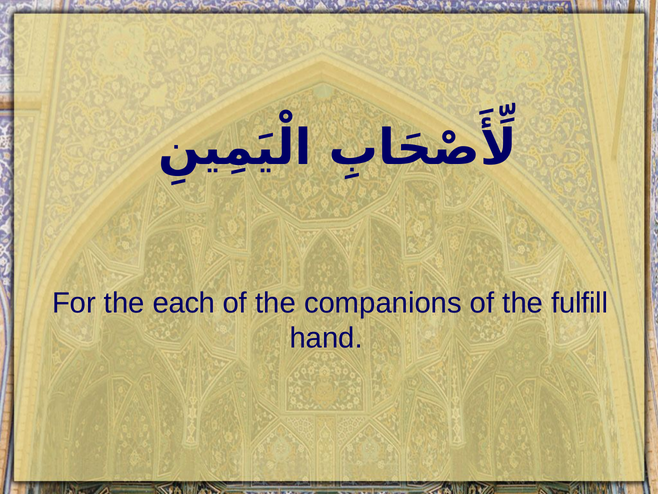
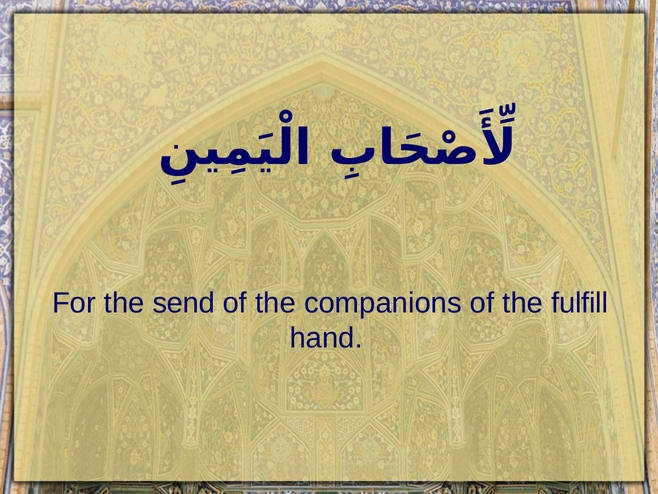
each: each -> send
